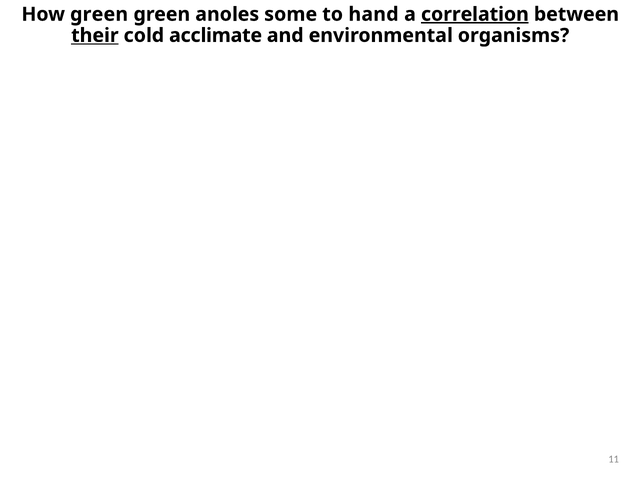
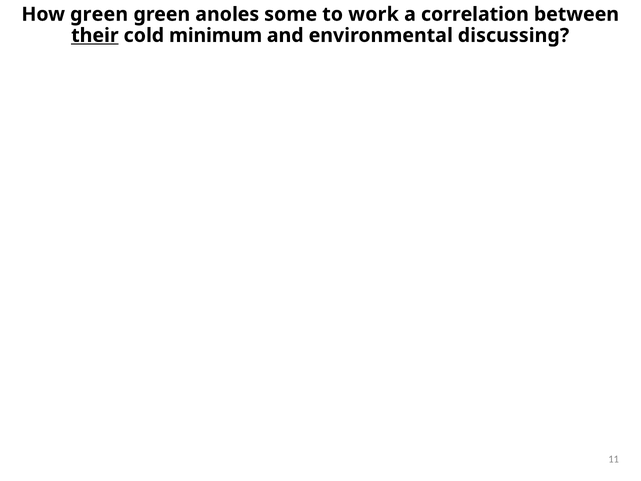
hand: hand -> work
correlation underline: present -> none
acclimate: acclimate -> minimum
organisms: organisms -> discussing
